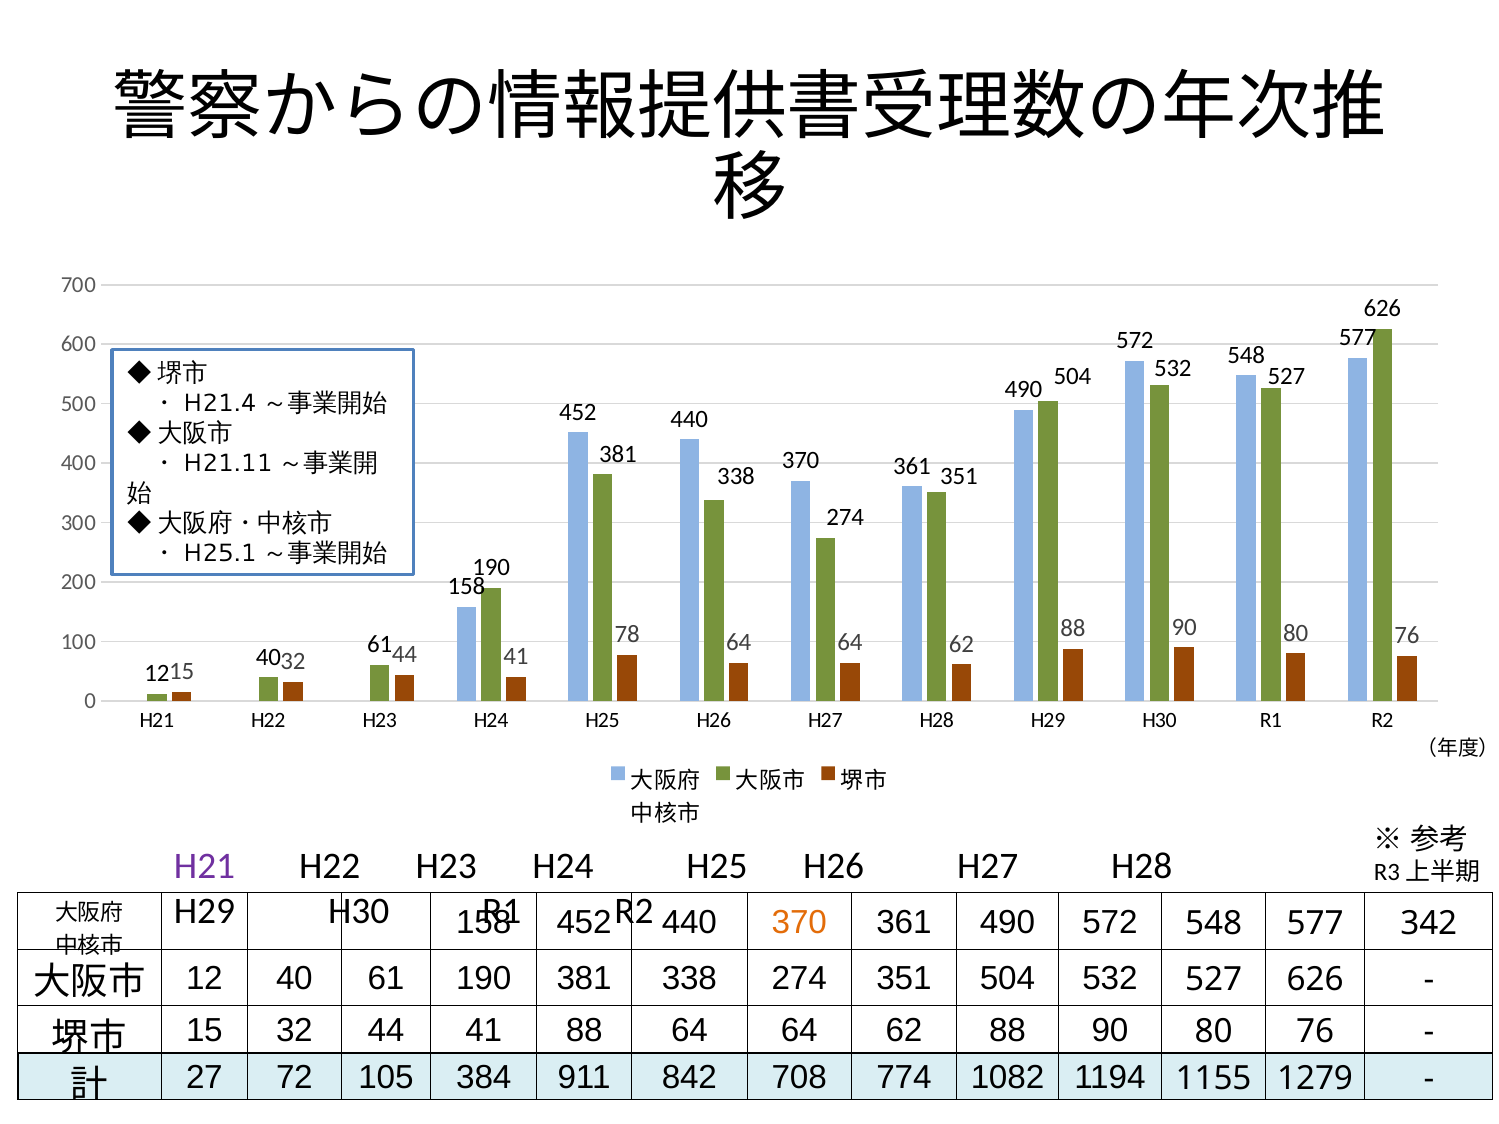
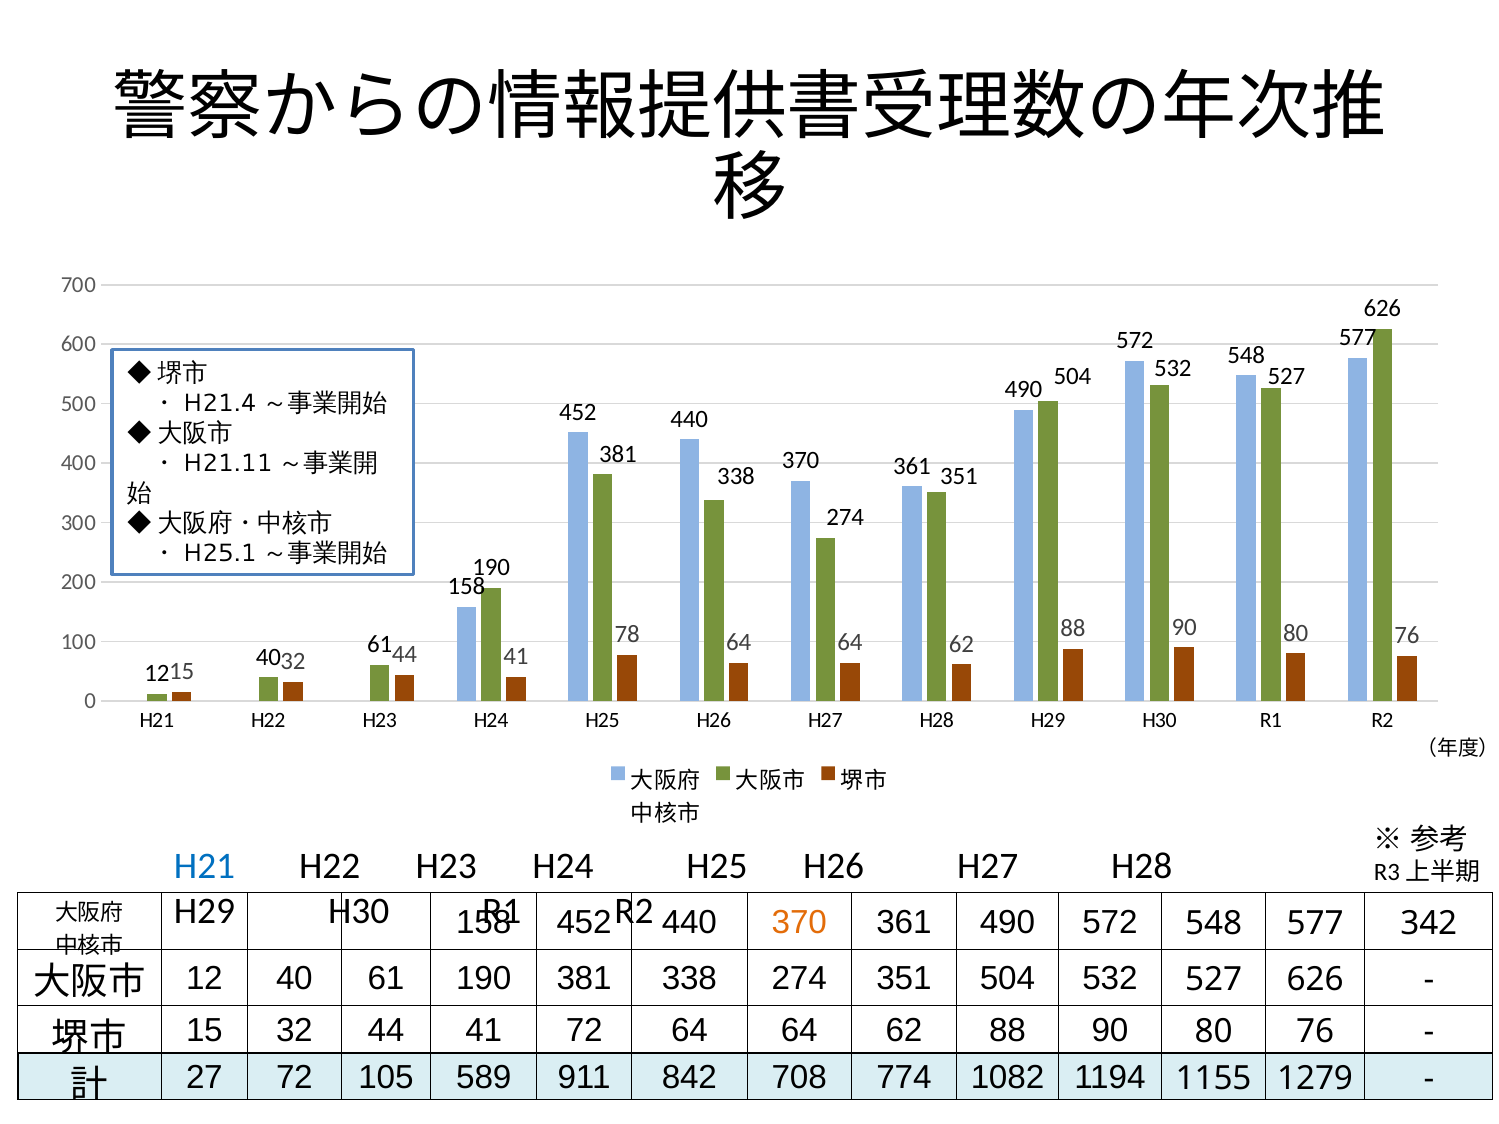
H21 at (205, 866) colour: purple -> blue
41 88: 88 -> 72
384: 384 -> 589
